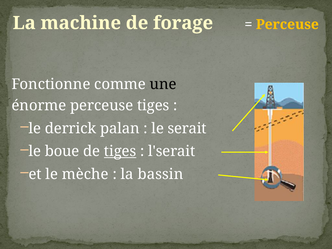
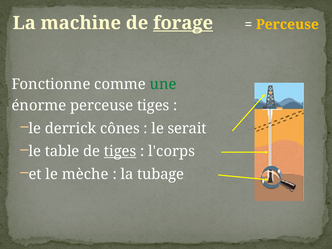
forage underline: none -> present
une colour: black -> green
palan: palan -> cônes
boue: boue -> table
l'serait: l'serait -> l'corps
bassin: bassin -> tubage
